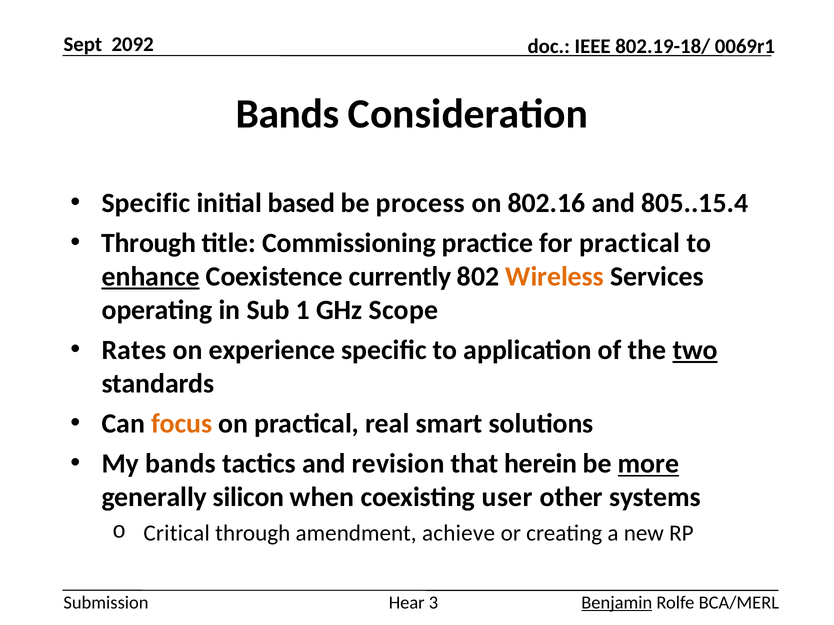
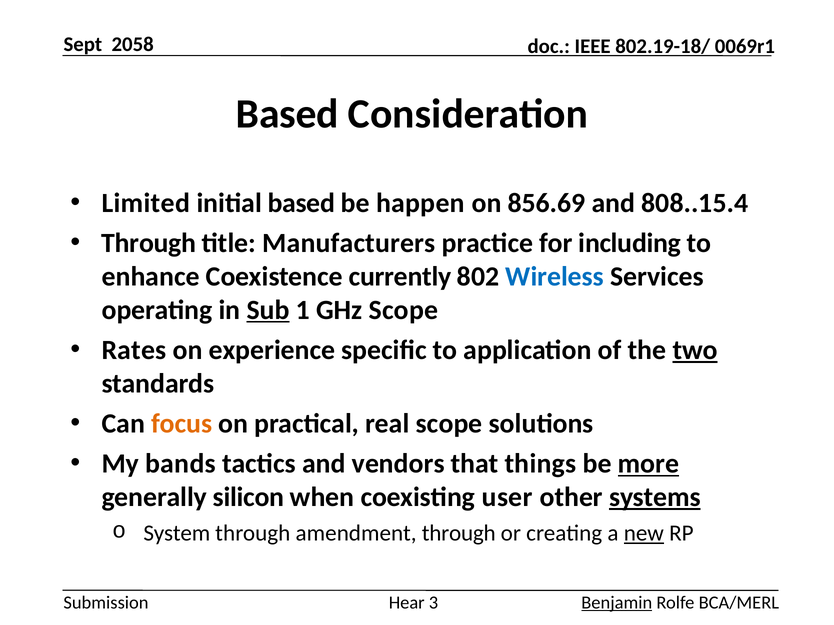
2092: 2092 -> 2058
Bands at (287, 114): Bands -> Based
Specific at (146, 203): Specific -> Limited
process: process -> happen
802.16: 802.16 -> 856.69
805..15.4: 805..15.4 -> 808..15.4
Commissioning: Commissioning -> Manufacturers
for practical: practical -> including
enhance underline: present -> none
Wireless colour: orange -> blue
Sub underline: none -> present
real smart: smart -> scope
revision: revision -> vendors
herein: herein -> things
systems underline: none -> present
Critical: Critical -> System
amendment achieve: achieve -> through
new underline: none -> present
